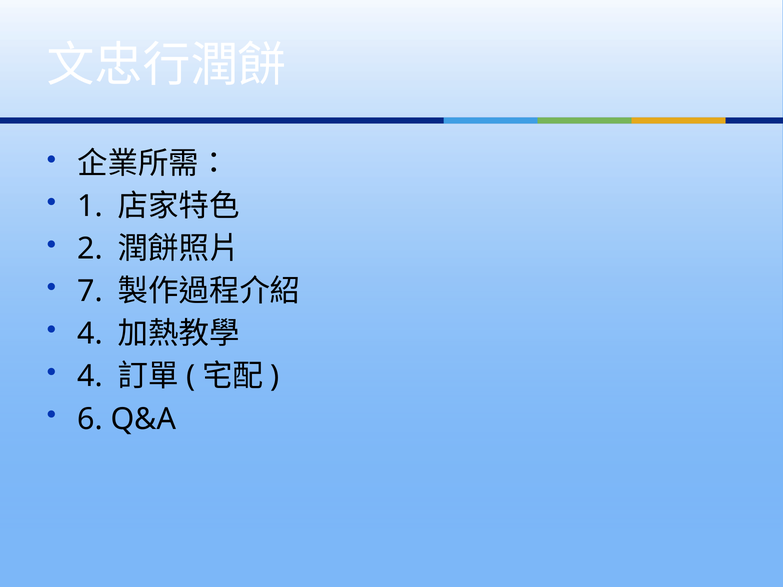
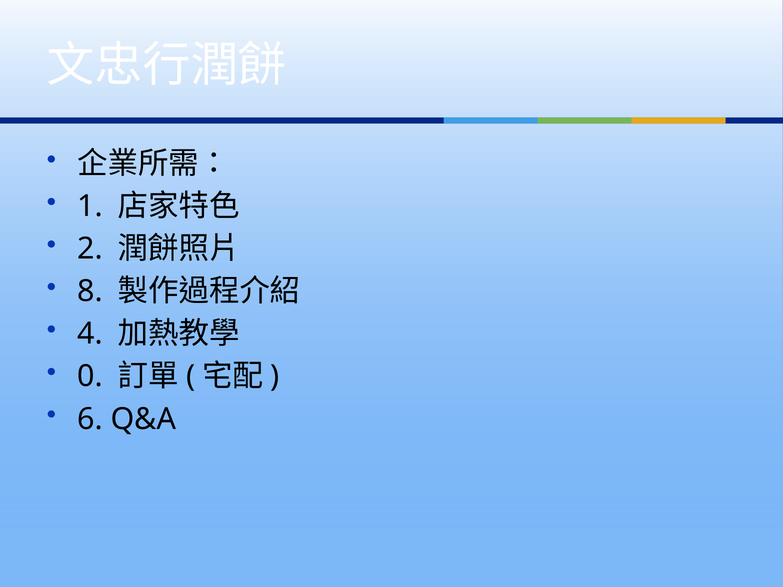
7: 7 -> 8
4 at (90, 377): 4 -> 0
